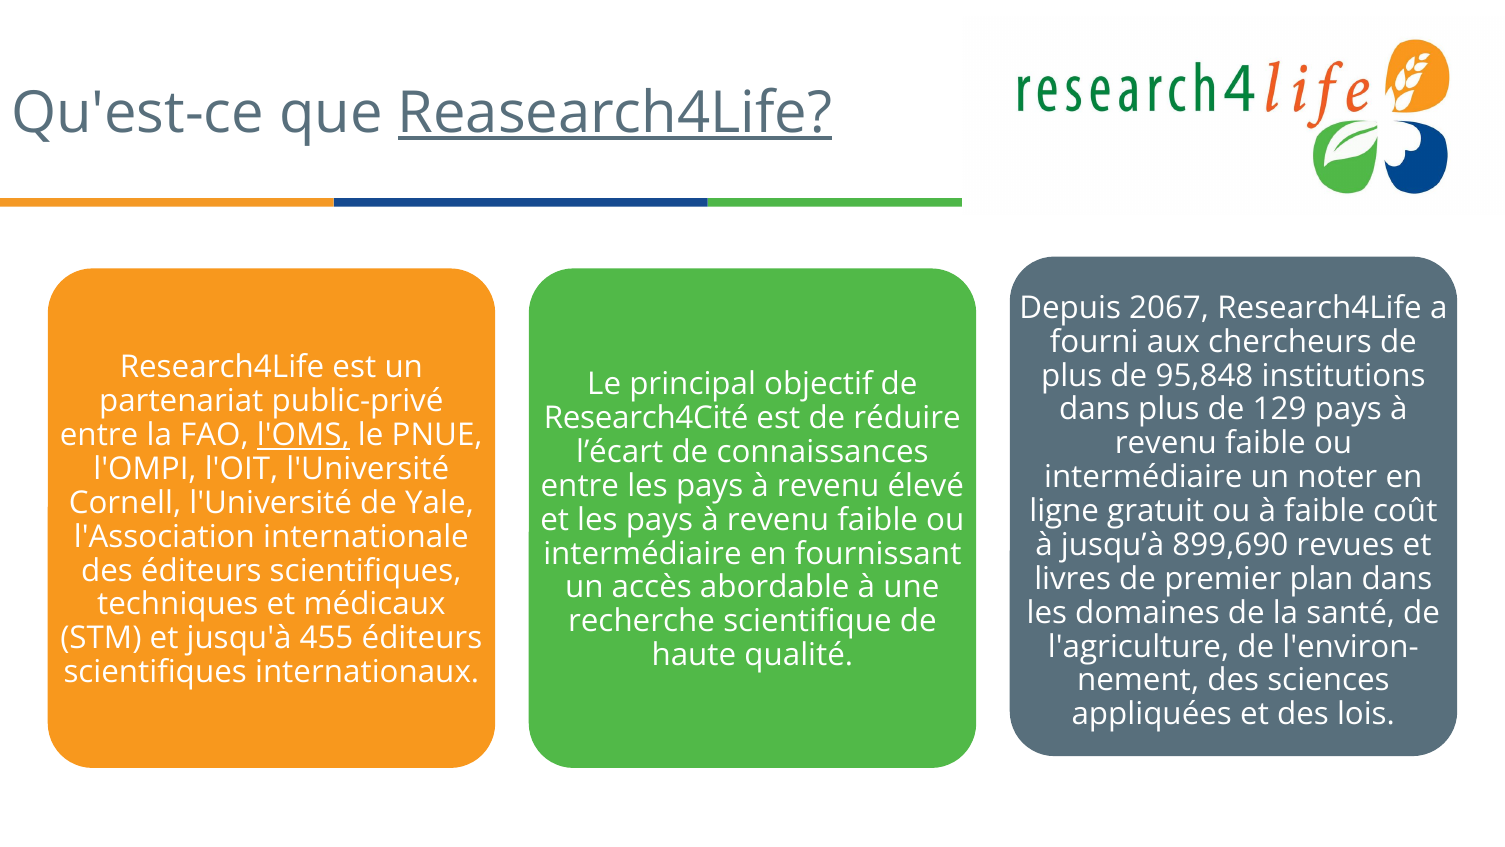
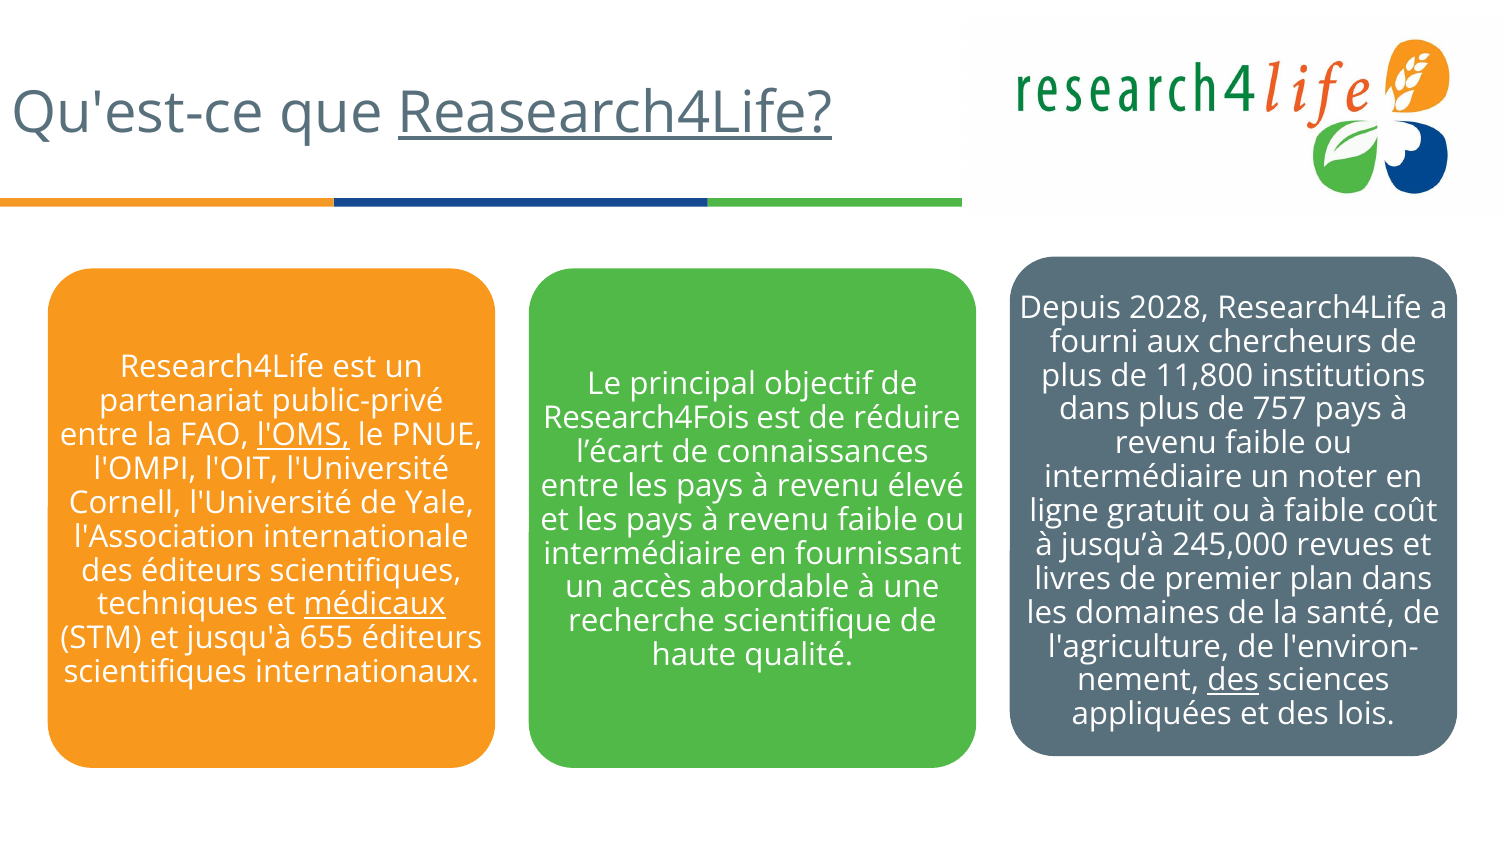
2067: 2067 -> 2028
95,848: 95,848 -> 11,800
129: 129 -> 757
Research4Cité: Research4Cité -> Research4Fois
899,690: 899,690 -> 245,000
médicaux underline: none -> present
455: 455 -> 655
des at (1233, 680) underline: none -> present
